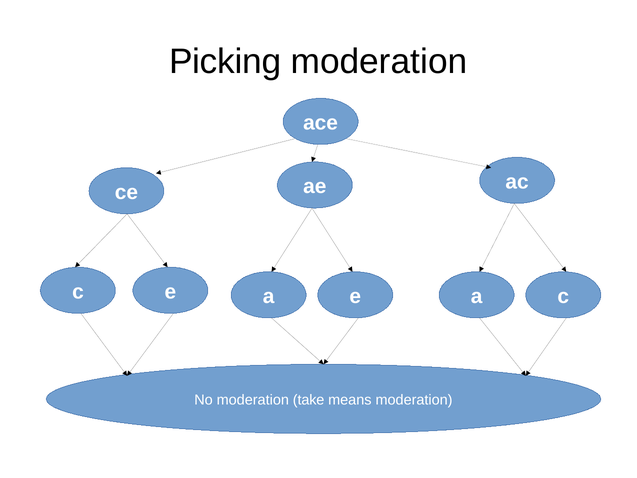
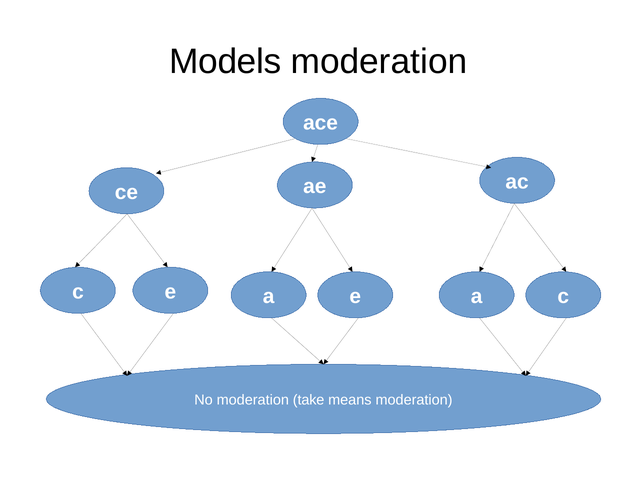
Picking: Picking -> Models
